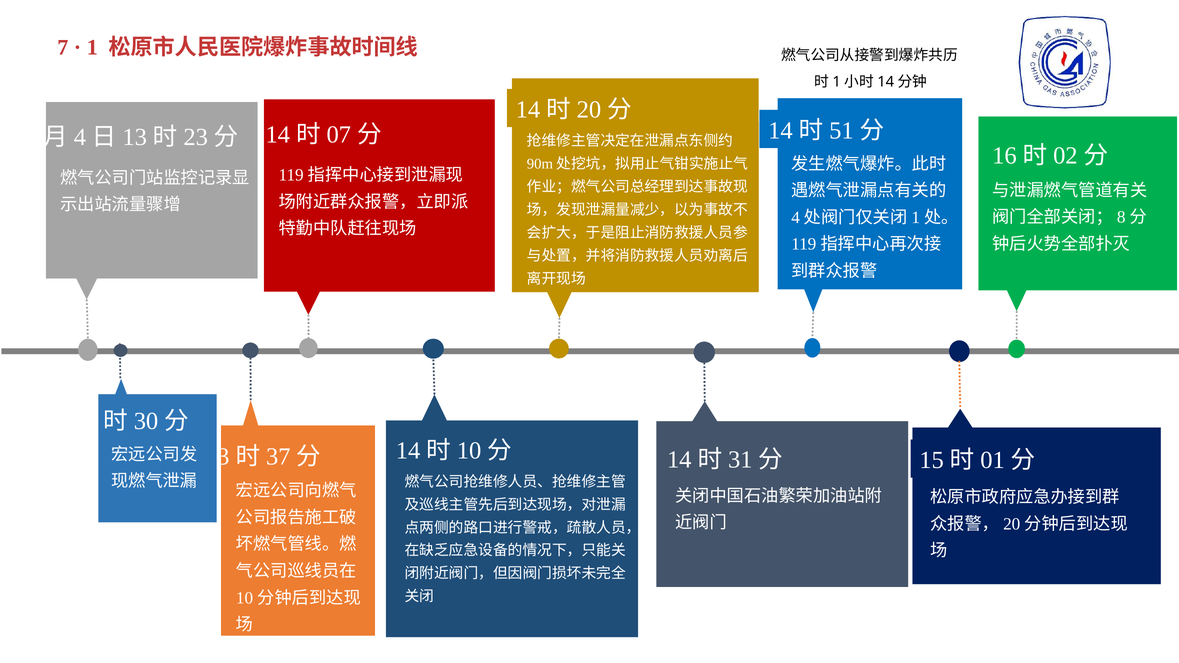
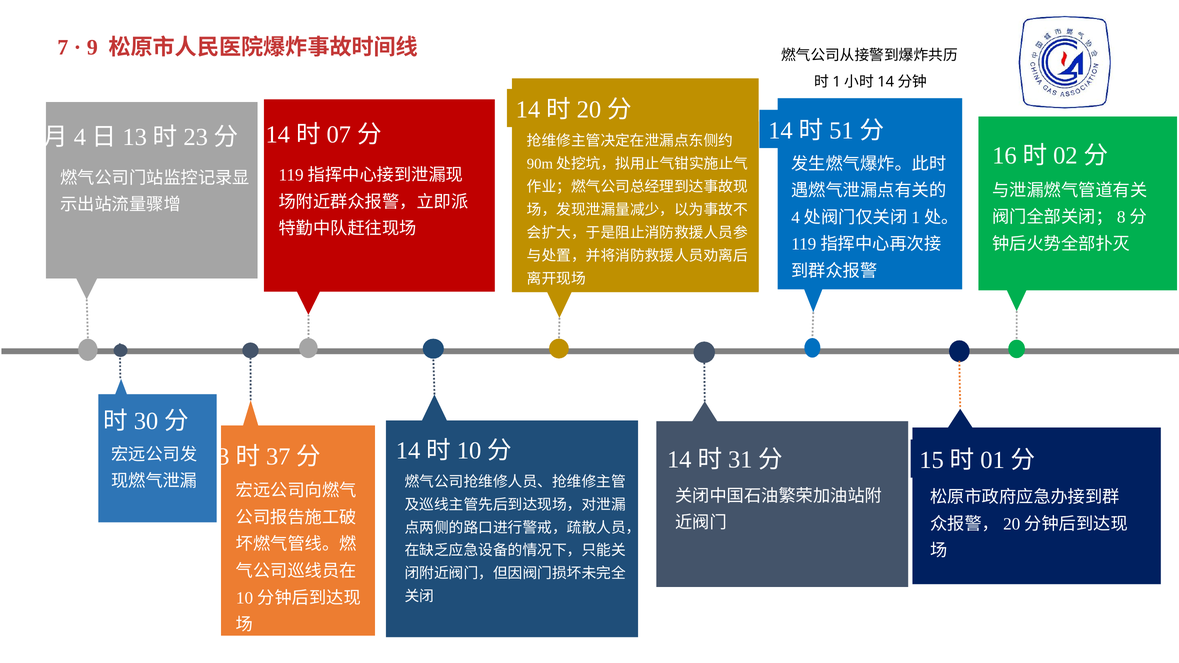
1: 1 -> 9
